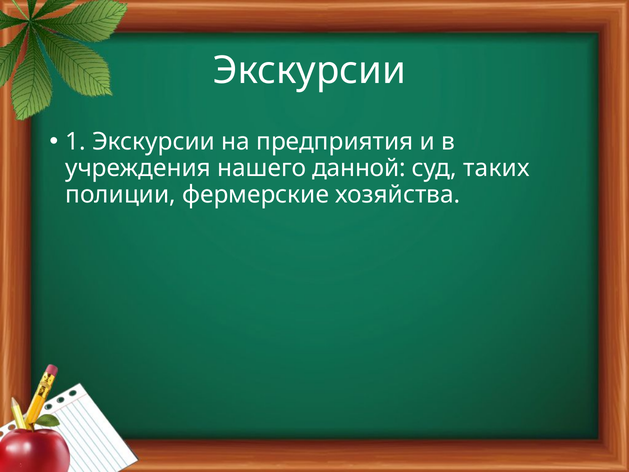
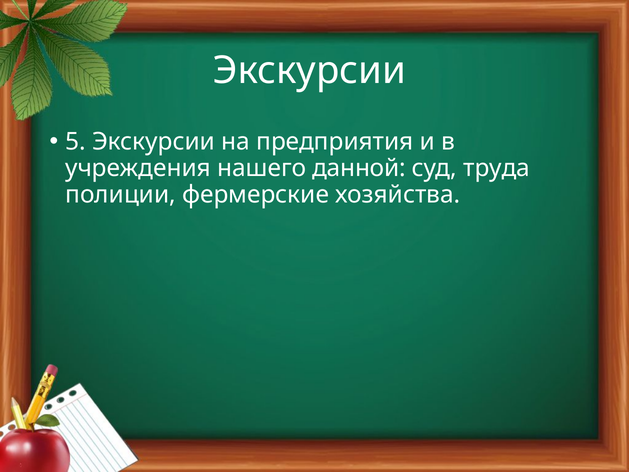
1: 1 -> 5
таких: таких -> труда
